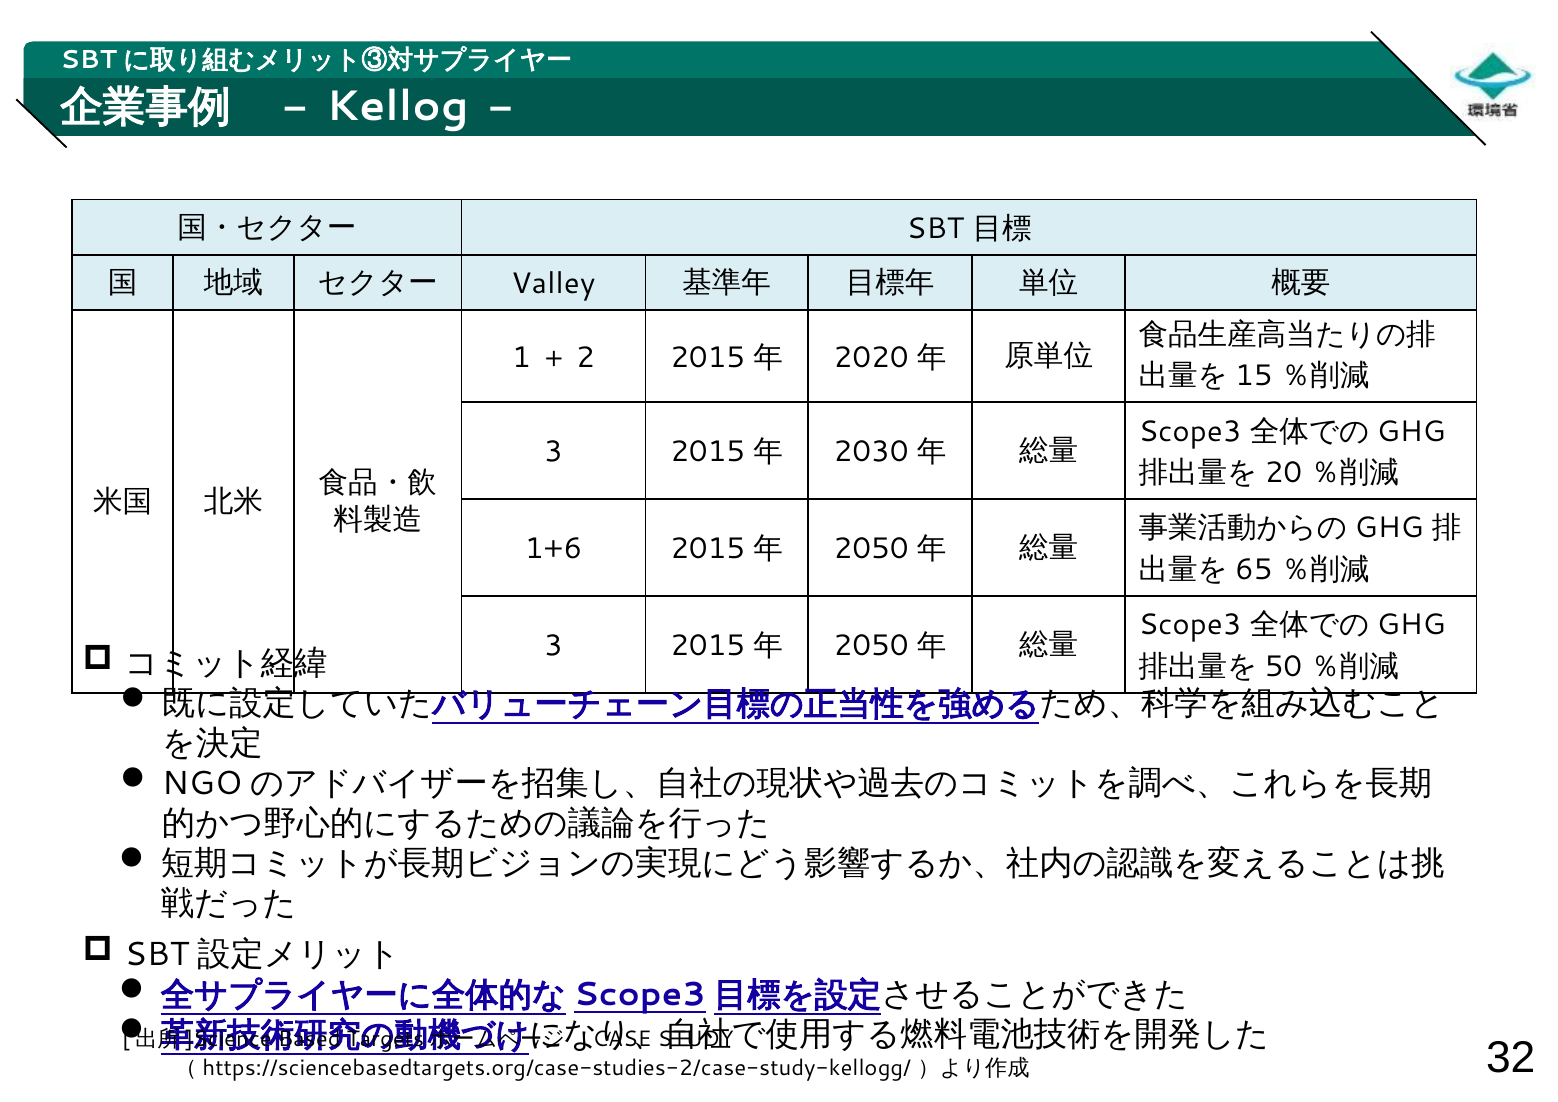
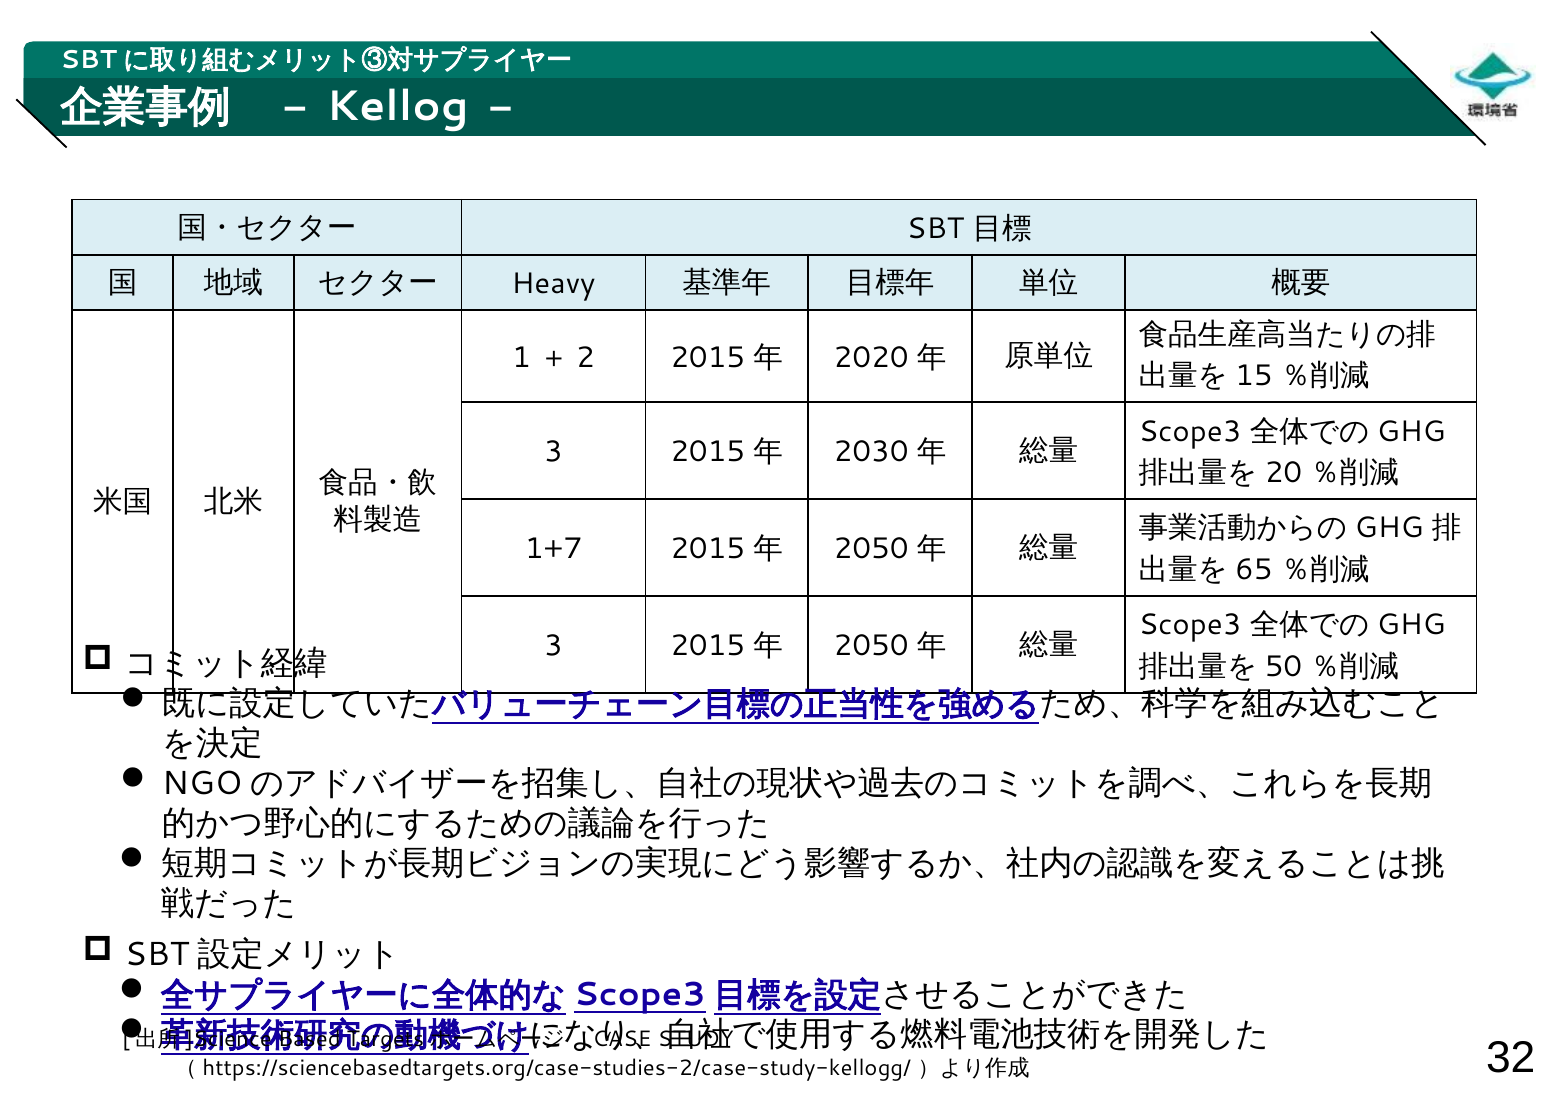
Valley: Valley -> Heavy
1+6: 1+6 -> 1+7
